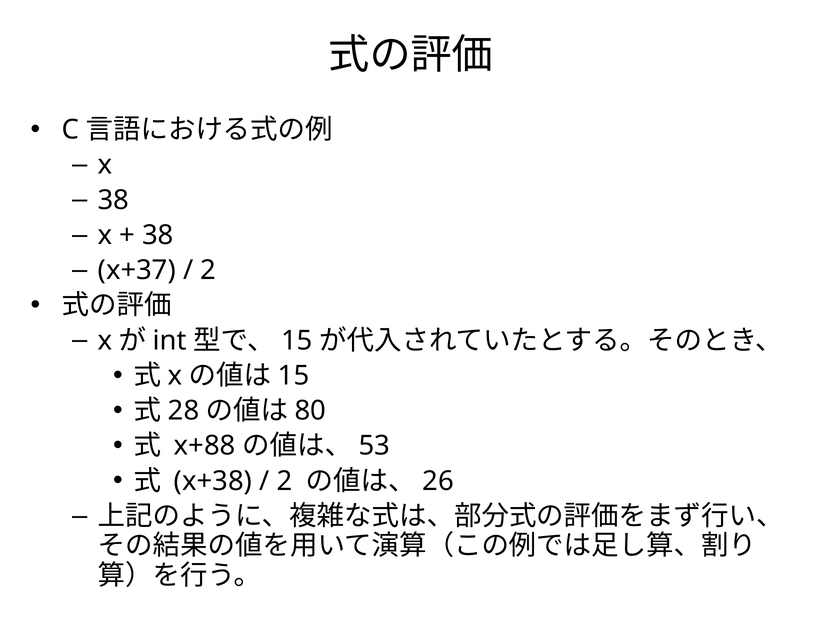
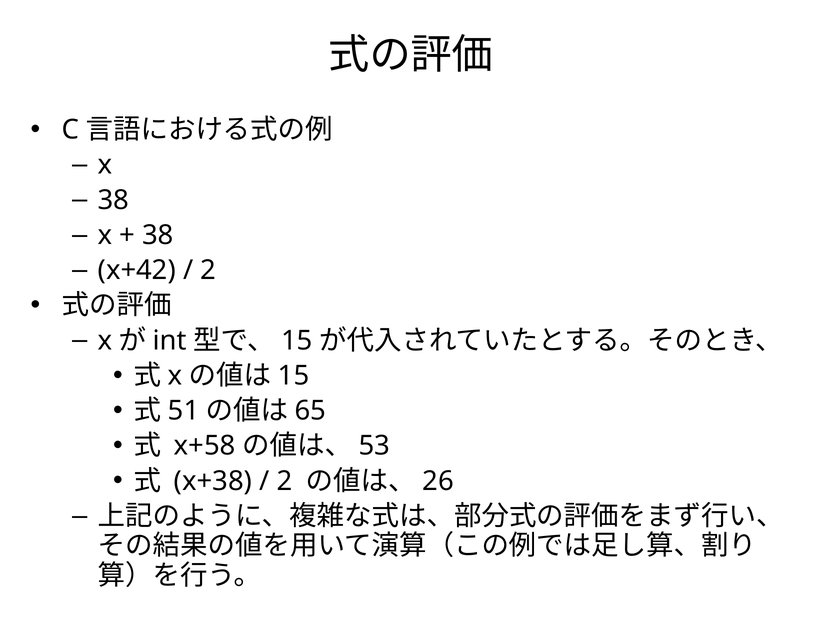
x+37: x+37 -> x+42
28: 28 -> 51
80: 80 -> 65
x+88: x+88 -> x+58
